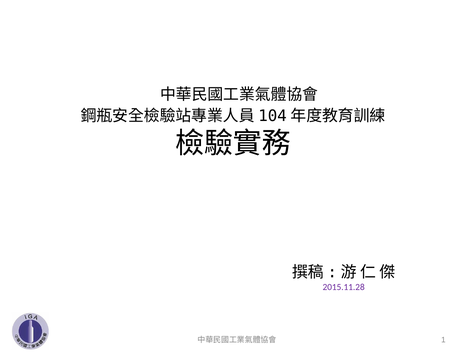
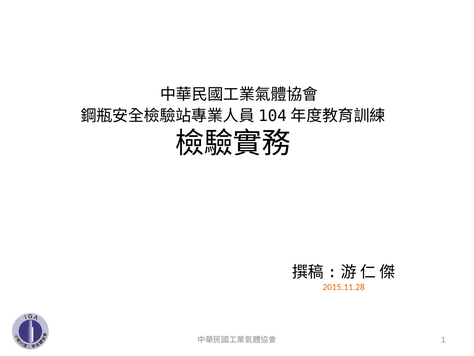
2015.11.28 colour: purple -> orange
